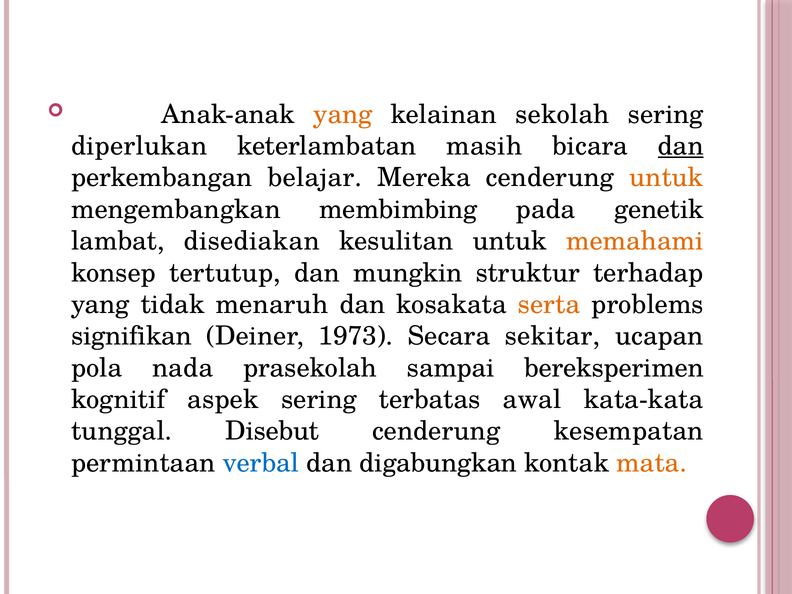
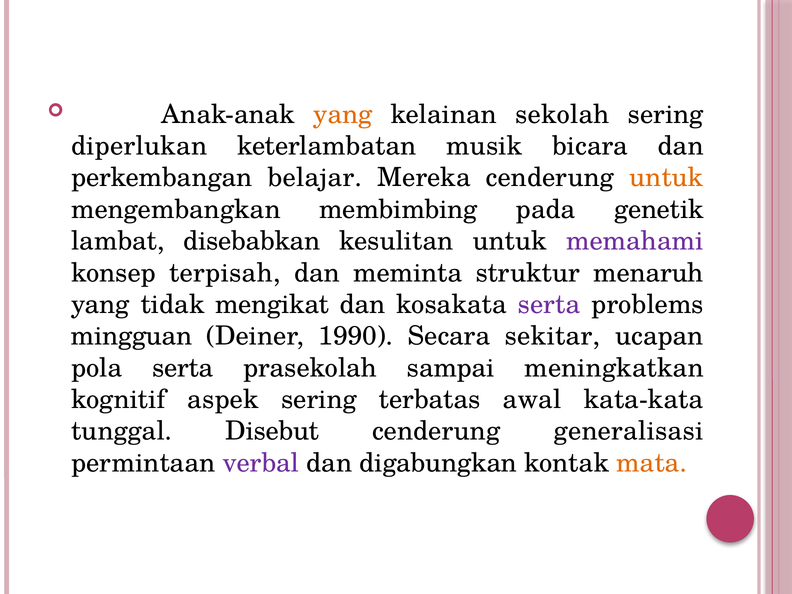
masih: masih -> musik
dan at (681, 146) underline: present -> none
disediakan: disediakan -> disebabkan
memahami colour: orange -> purple
tertutup: tertutup -> terpisah
mungkin: mungkin -> meminta
terhadap: terhadap -> menaruh
menaruh: menaruh -> mengikat
serta at (549, 304) colour: orange -> purple
signifikan: signifikan -> mingguan
1973: 1973 -> 1990
pola nada: nada -> serta
bereksperimen: bereksperimen -> meningkatkan
kesempatan: kesempatan -> generalisasi
verbal colour: blue -> purple
